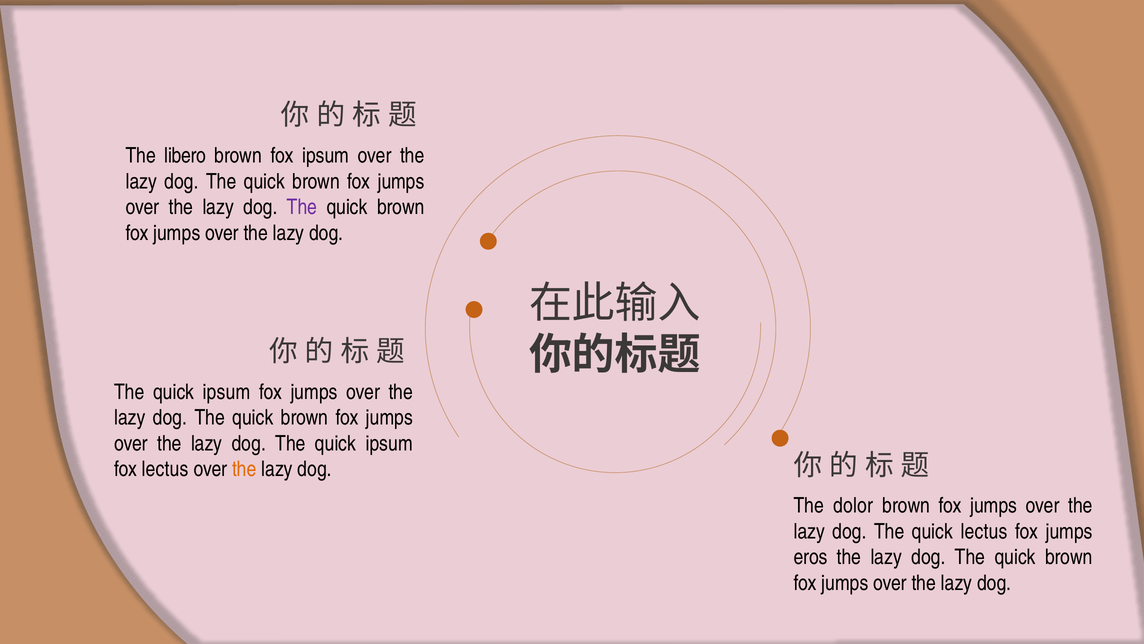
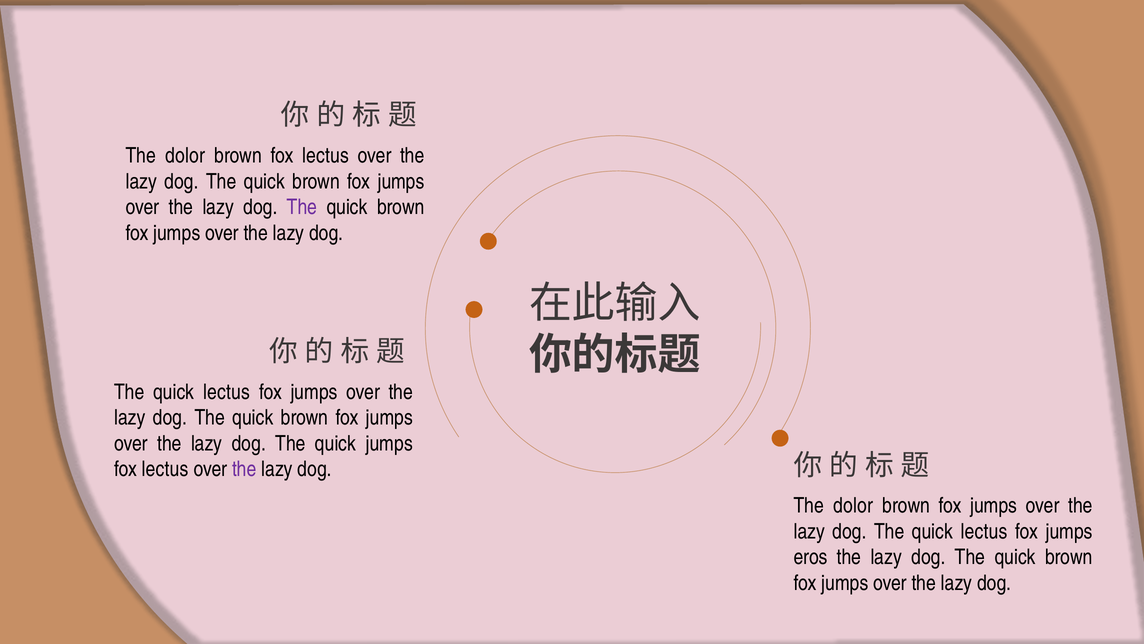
libero at (185, 156): libero -> dolor
brown fox ipsum: ipsum -> lectus
ipsum at (227, 392): ipsum -> lectus
dog The quick ipsum: ipsum -> jumps
the at (244, 469) colour: orange -> purple
